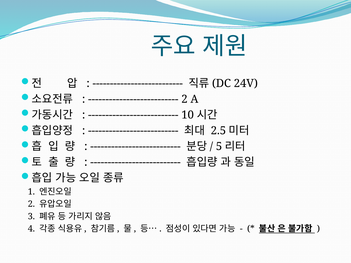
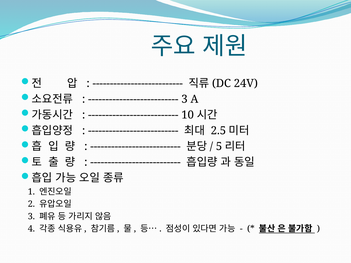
2 at (184, 99): 2 -> 3
